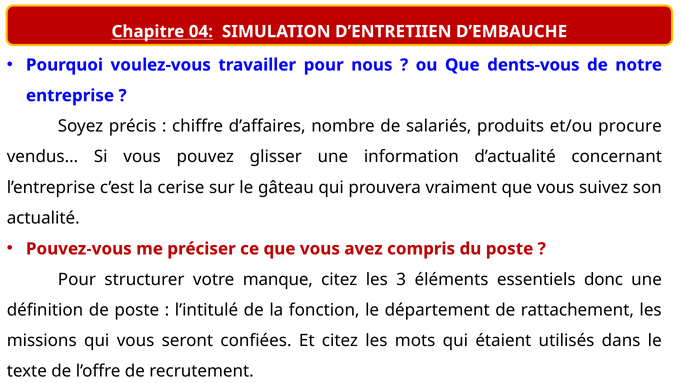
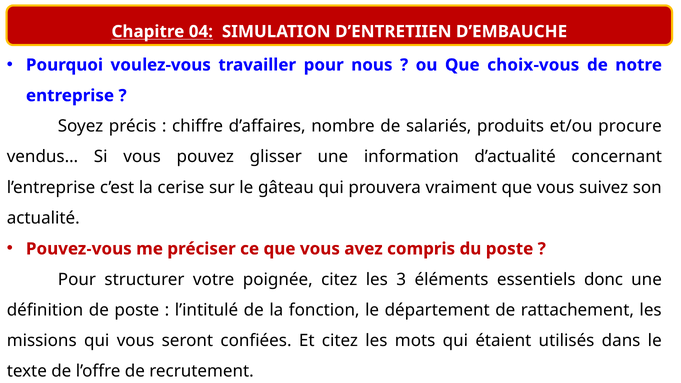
dents-vous: dents-vous -> choix-vous
manque: manque -> poignée
